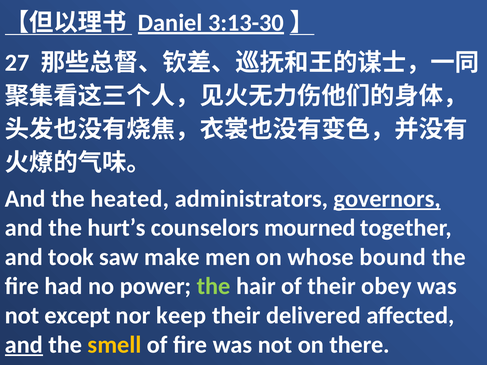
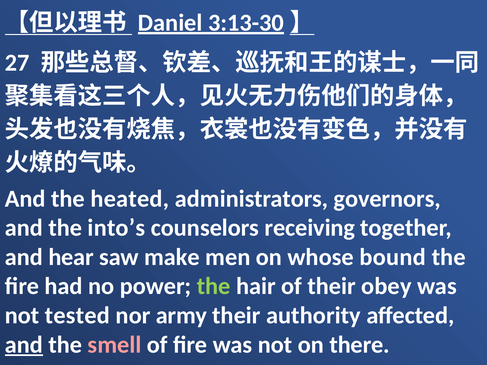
governors underline: present -> none
hurt’s: hurt’s -> into’s
mourned: mourned -> receiving
took: took -> hear
except: except -> tested
keep: keep -> army
delivered: delivered -> authority
smell colour: yellow -> pink
